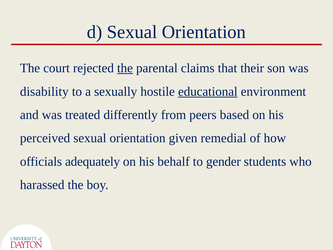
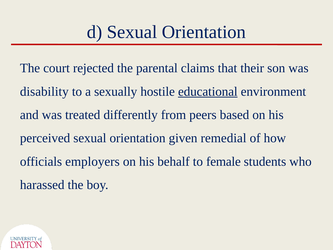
the at (125, 68) underline: present -> none
adequately: adequately -> employers
gender: gender -> female
